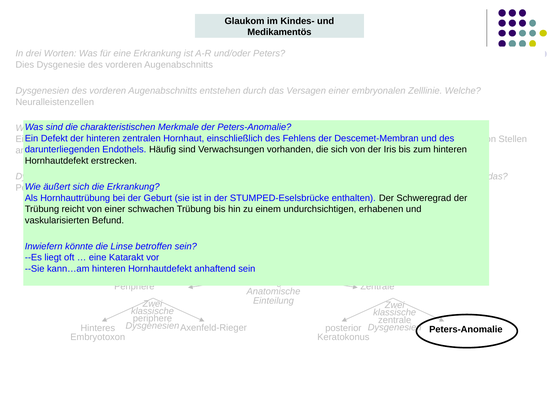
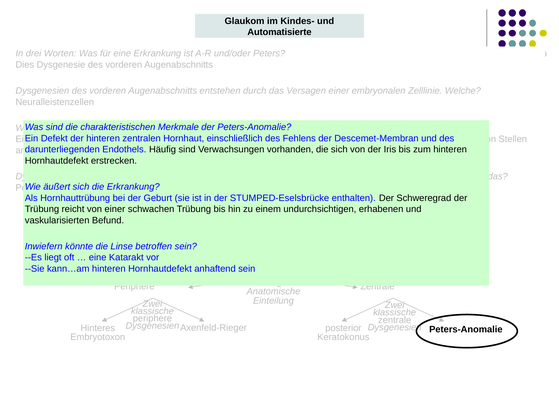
Medikamentös: Medikamentös -> Automatisierte
